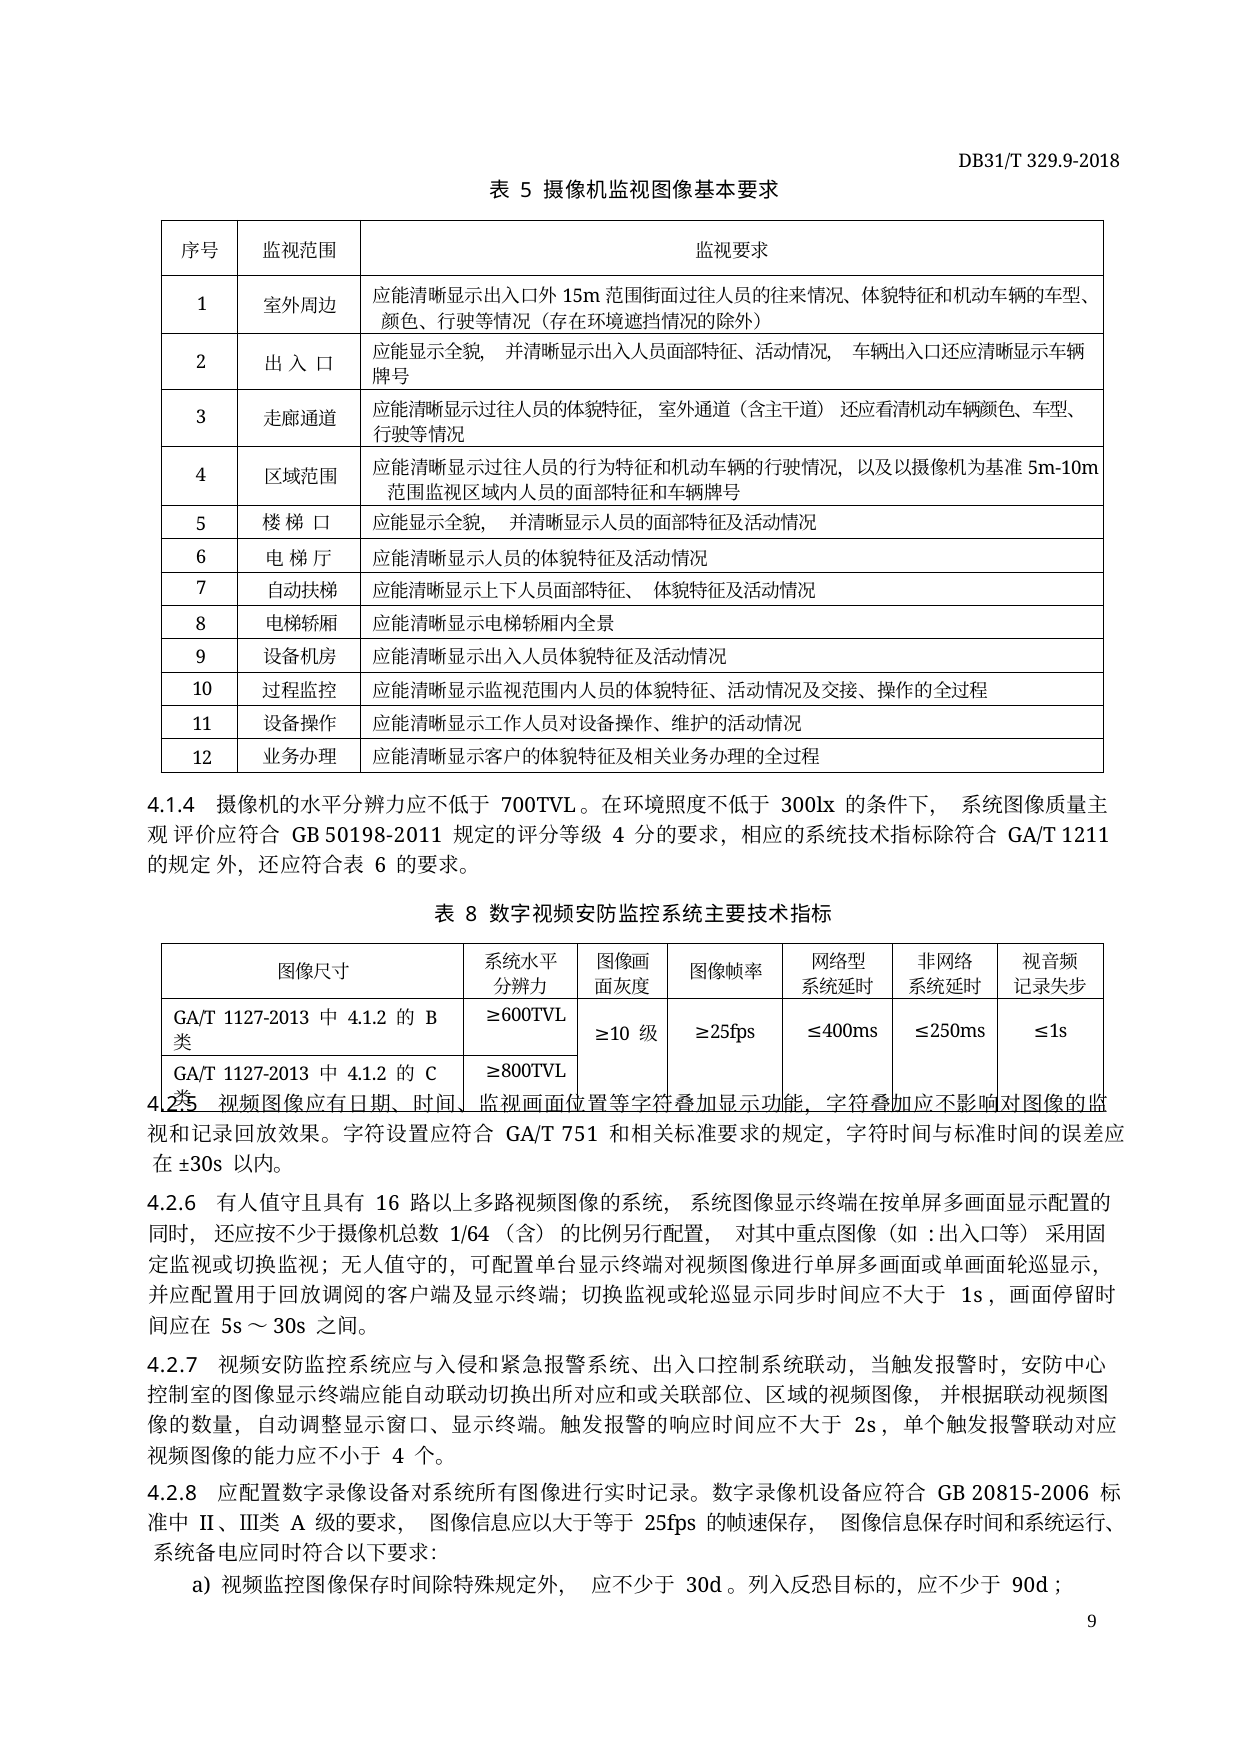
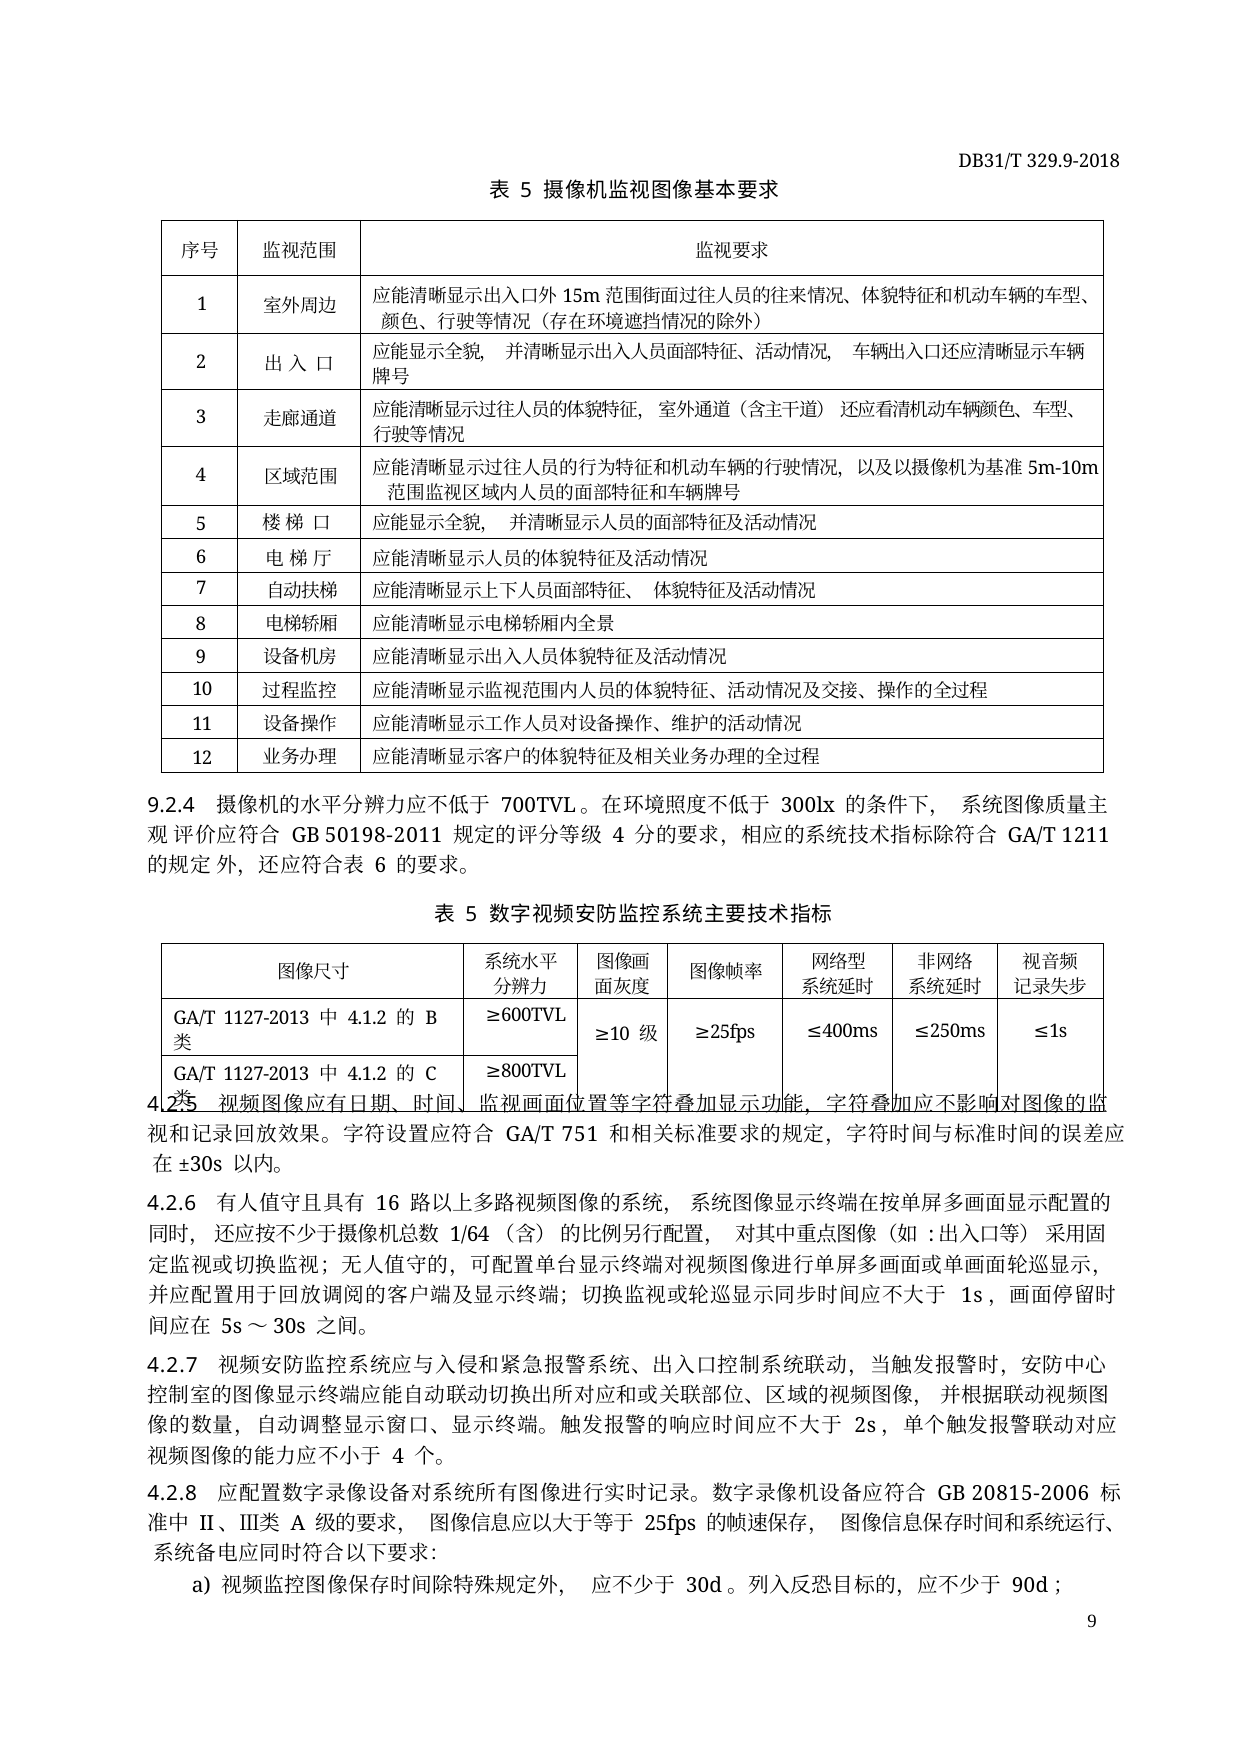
4.1.4: 4.1.4 -> 9.2.4
8 at (471, 915): 8 -> 5
